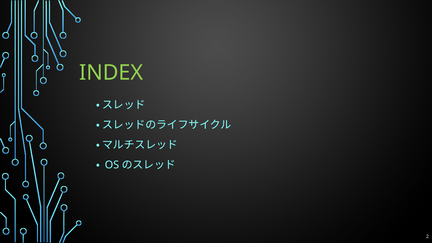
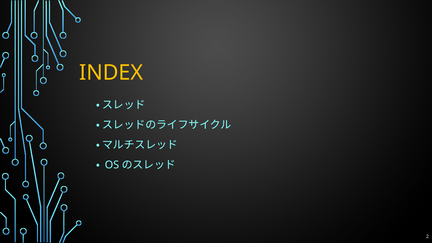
INDEX colour: light green -> yellow
